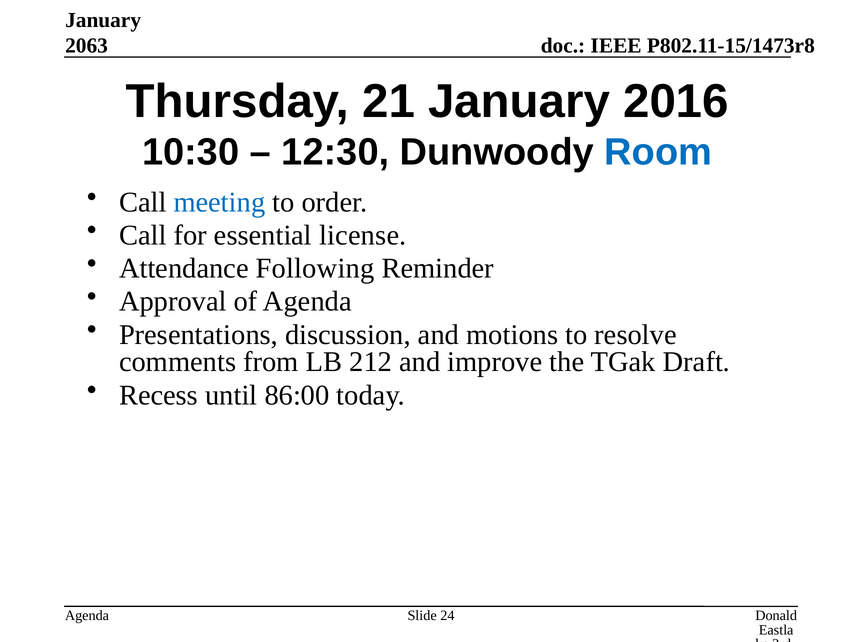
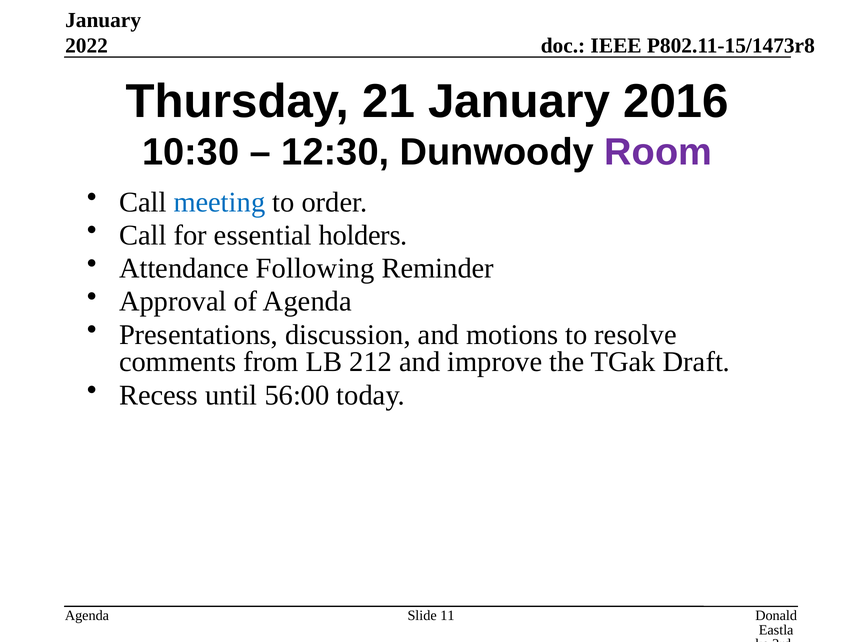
2063: 2063 -> 2022
Room colour: blue -> purple
license: license -> holders
86:00: 86:00 -> 56:00
24: 24 -> 11
